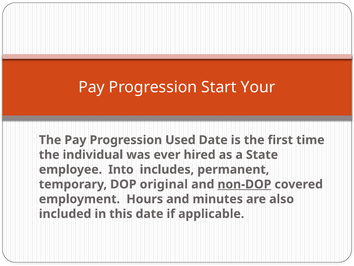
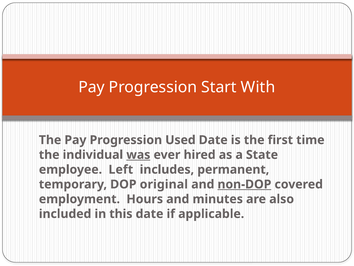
Your: Your -> With
was underline: none -> present
Into: Into -> Left
